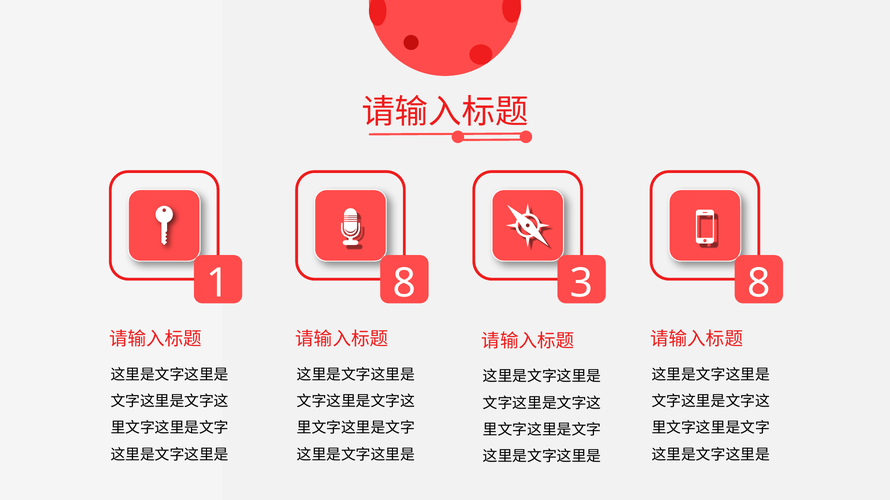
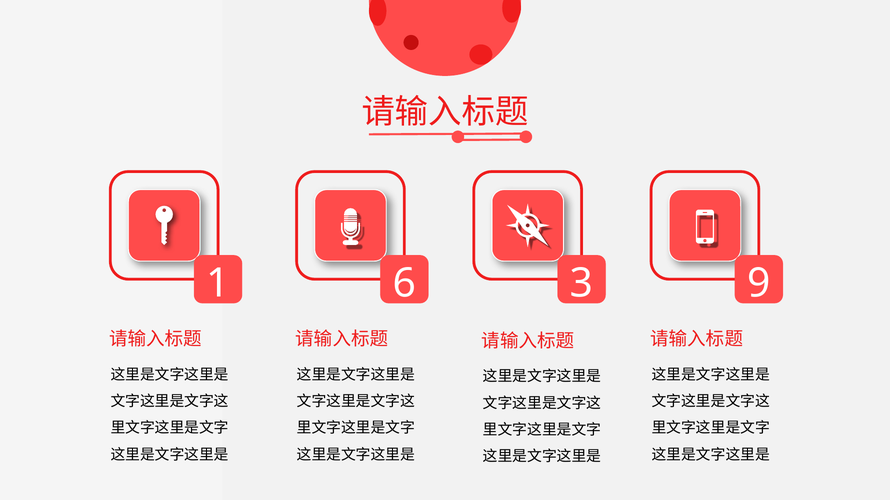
1 8: 8 -> 6
3 8: 8 -> 9
